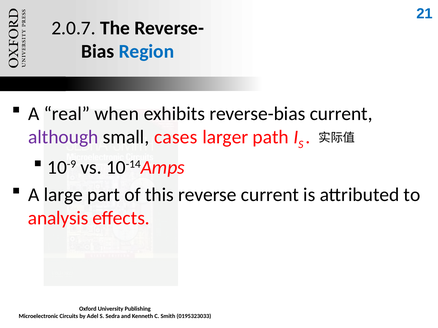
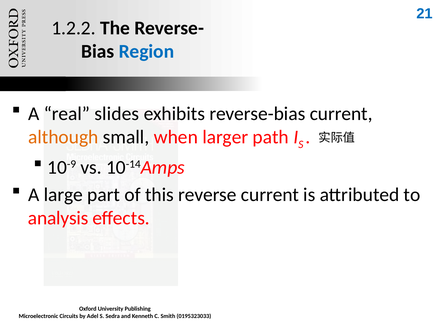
2.0.7: 2.0.7 -> 1.2.2
when: when -> slides
although colour: purple -> orange
cases: cases -> when
